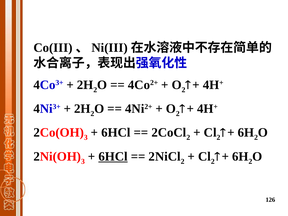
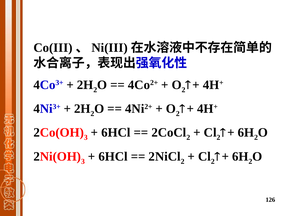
6HCl at (113, 156) underline: present -> none
